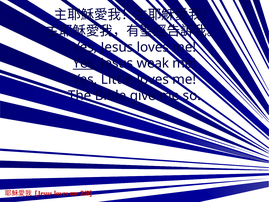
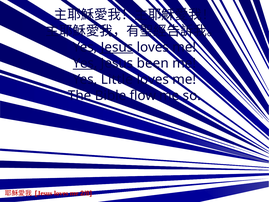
Jesus at (117, 47) underline: none -> present
weak: weak -> been
give: give -> flow
